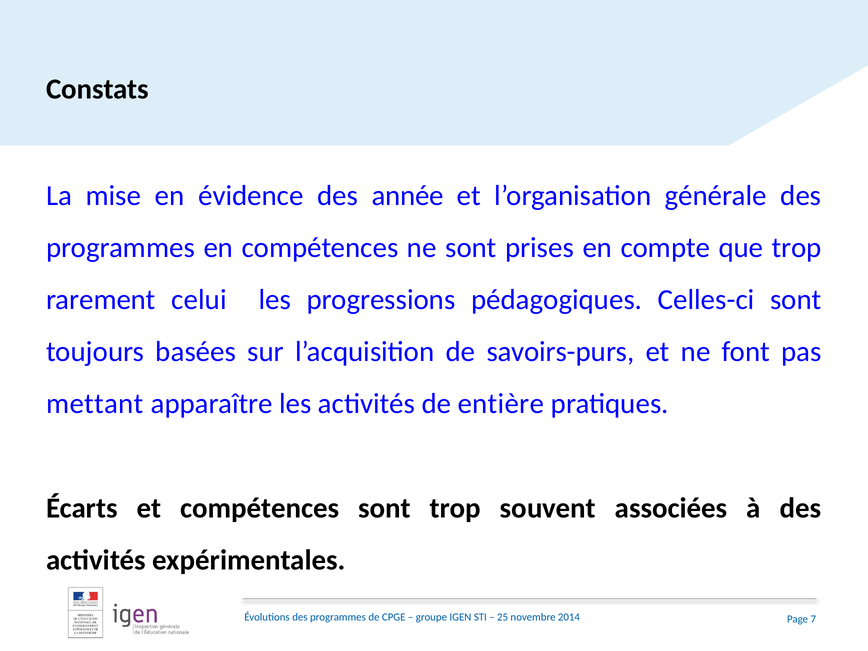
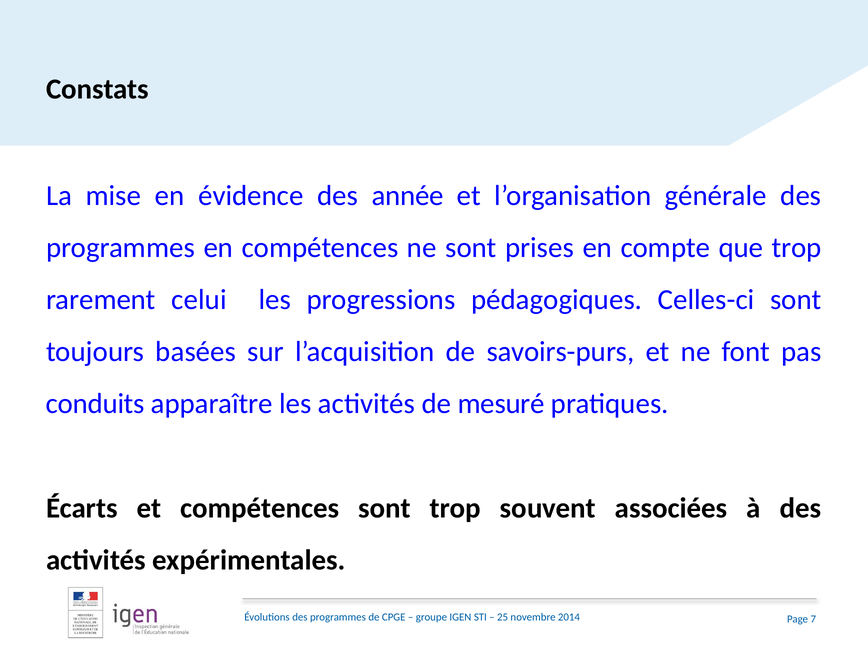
mettant: mettant -> conduits
entière: entière -> mesuré
